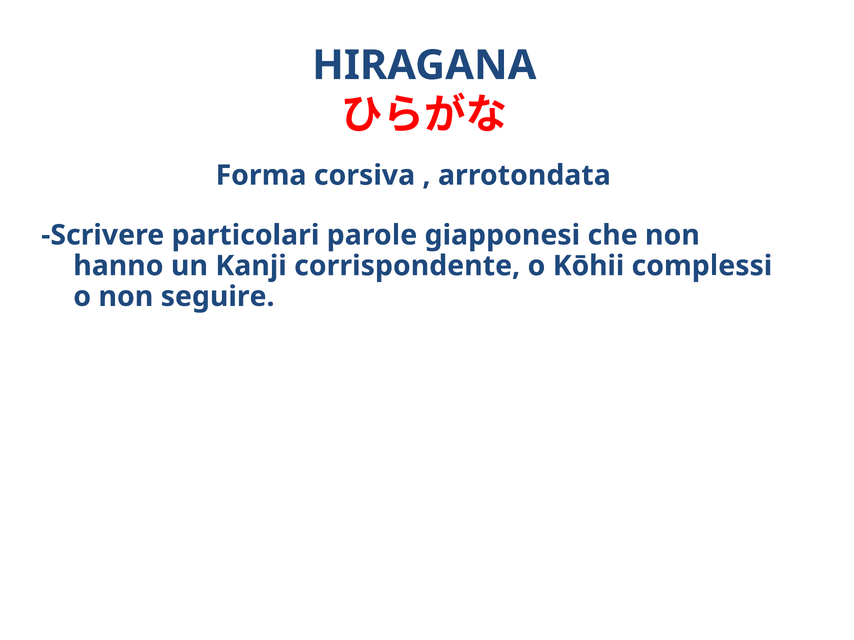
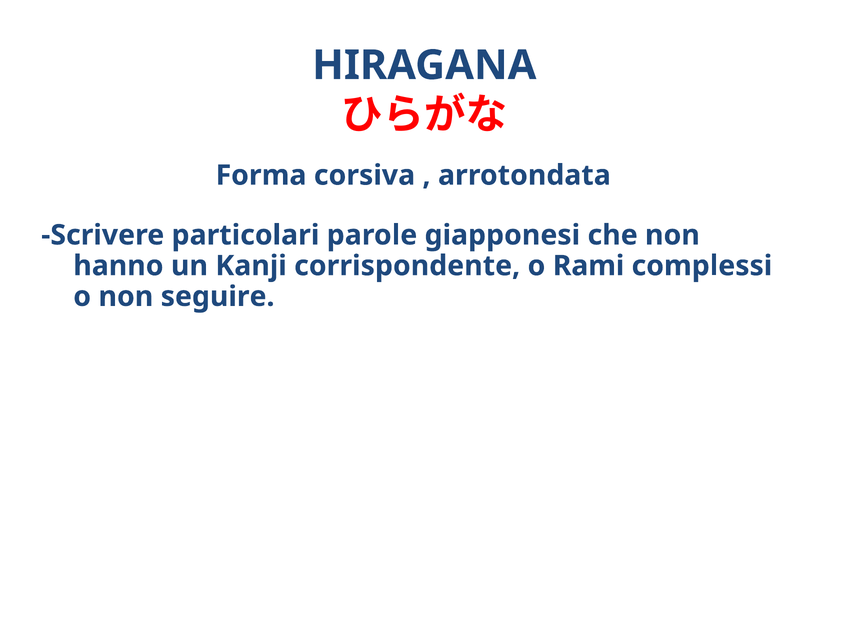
Kōhii: Kōhii -> Rami
